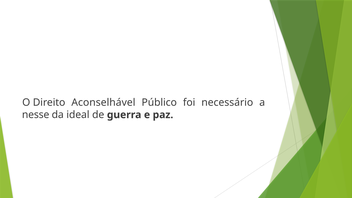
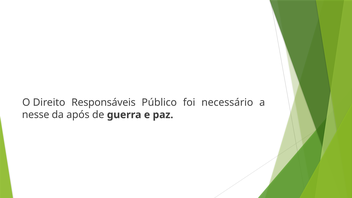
Aconselhável: Aconselhável -> Responsáveis
ideal: ideal -> após
